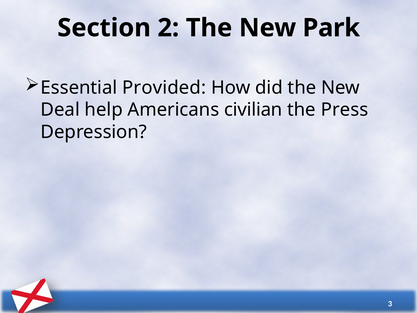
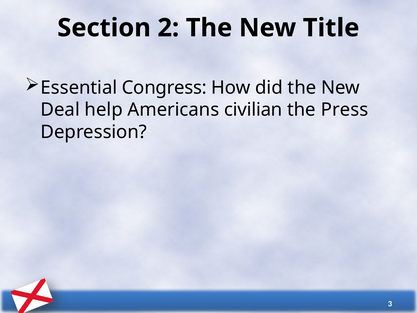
Park: Park -> Title
Provided: Provided -> Congress
